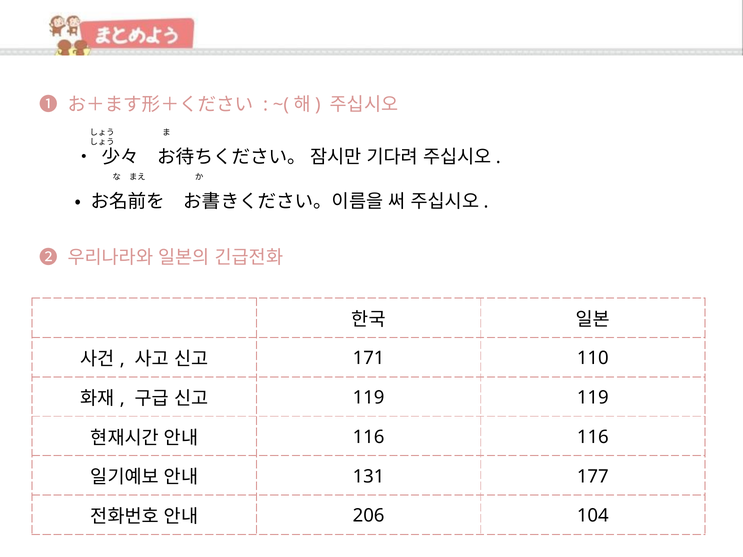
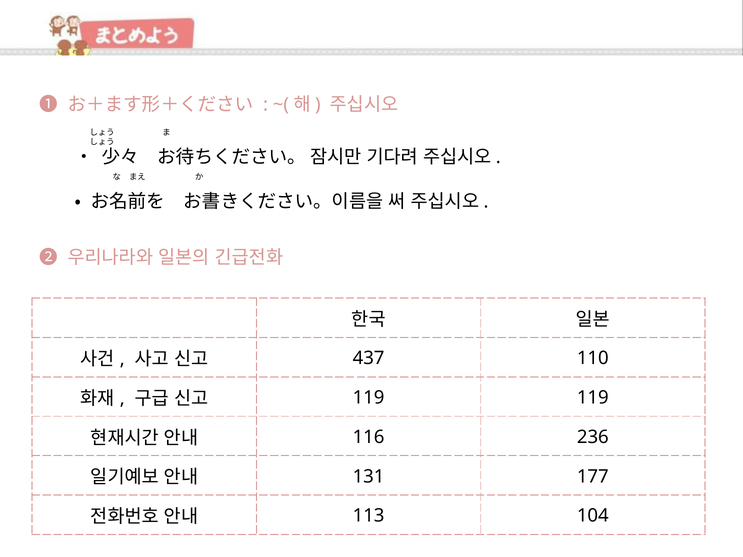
171: 171 -> 437
116 116: 116 -> 236
206: 206 -> 113
